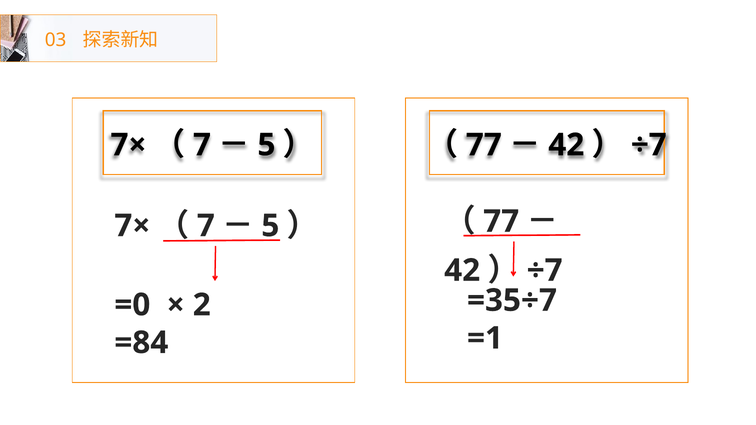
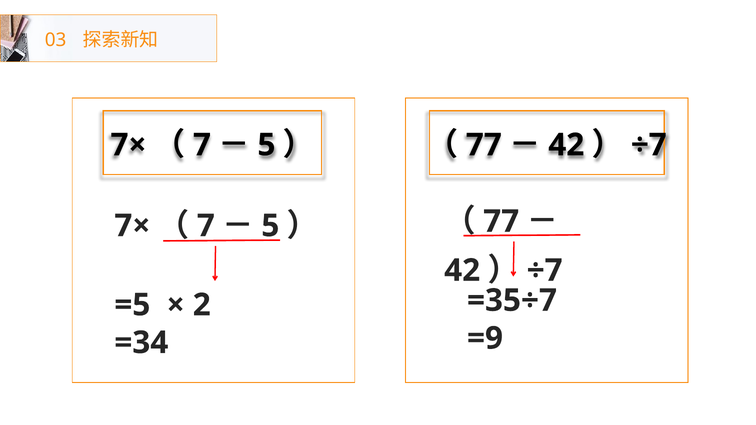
=0: =0 -> =5
=1: =1 -> =9
=84: =84 -> =34
